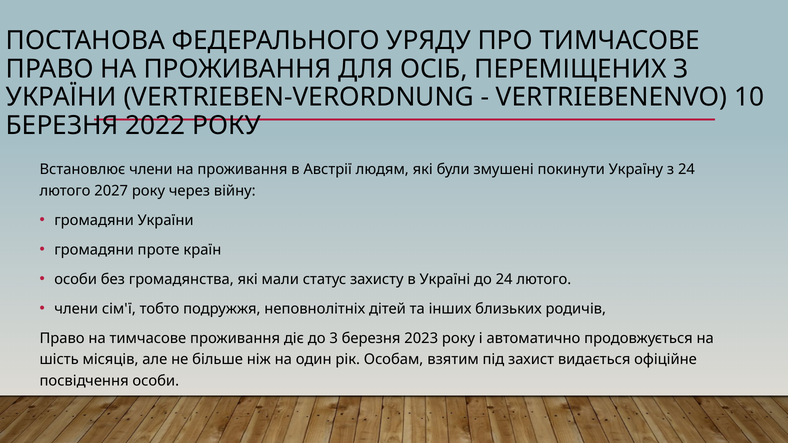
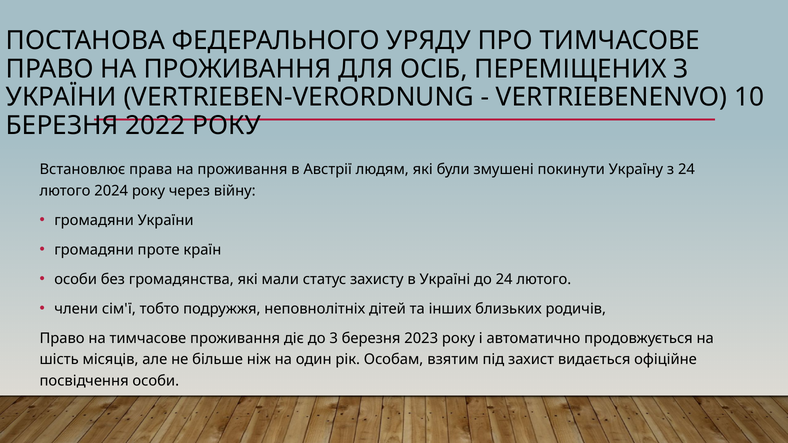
Встановлює члени: члени -> права
2027: 2027 -> 2024
